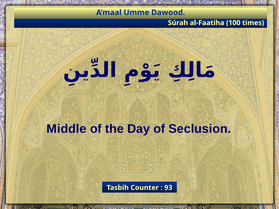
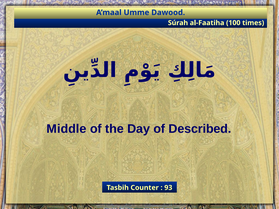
Seclusion: Seclusion -> Described
